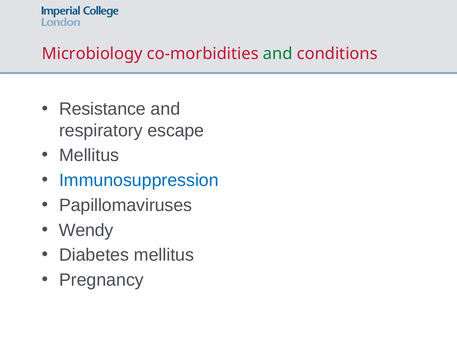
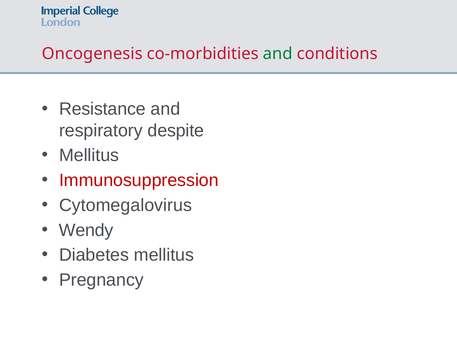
Microbiology: Microbiology -> Oncogenesis
escape: escape -> despite
Immunosuppression colour: blue -> red
Papillomaviruses: Papillomaviruses -> Cytomegalovirus
